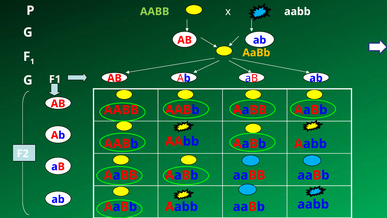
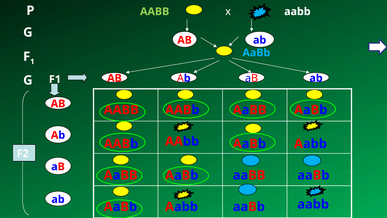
AaBb at (256, 53) colour: yellow -> light blue
